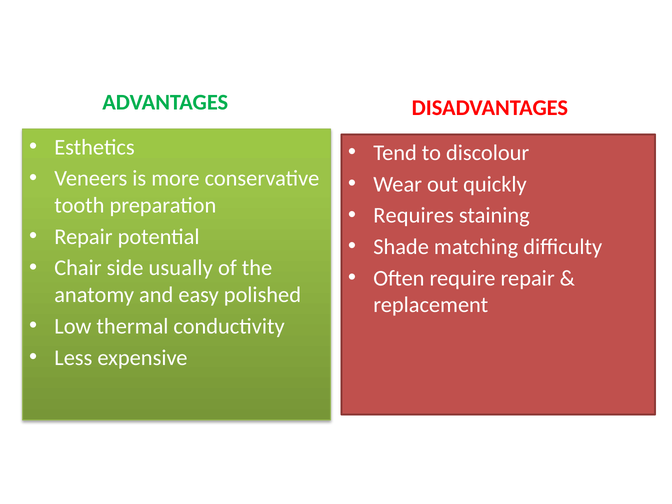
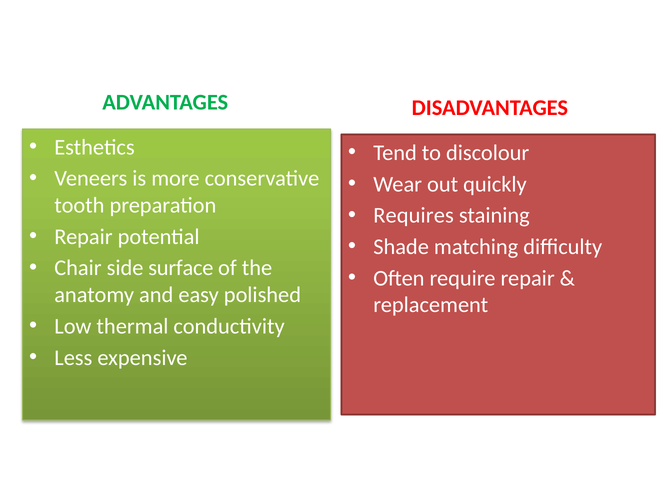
usually: usually -> surface
